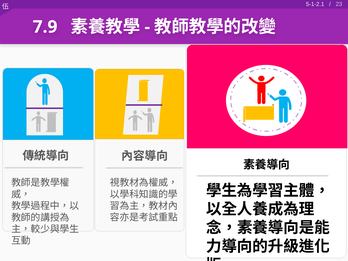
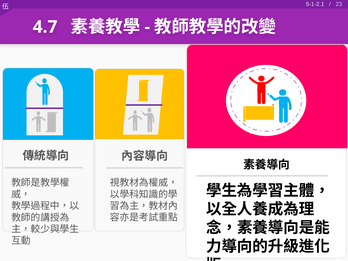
7.9: 7.9 -> 4.7
